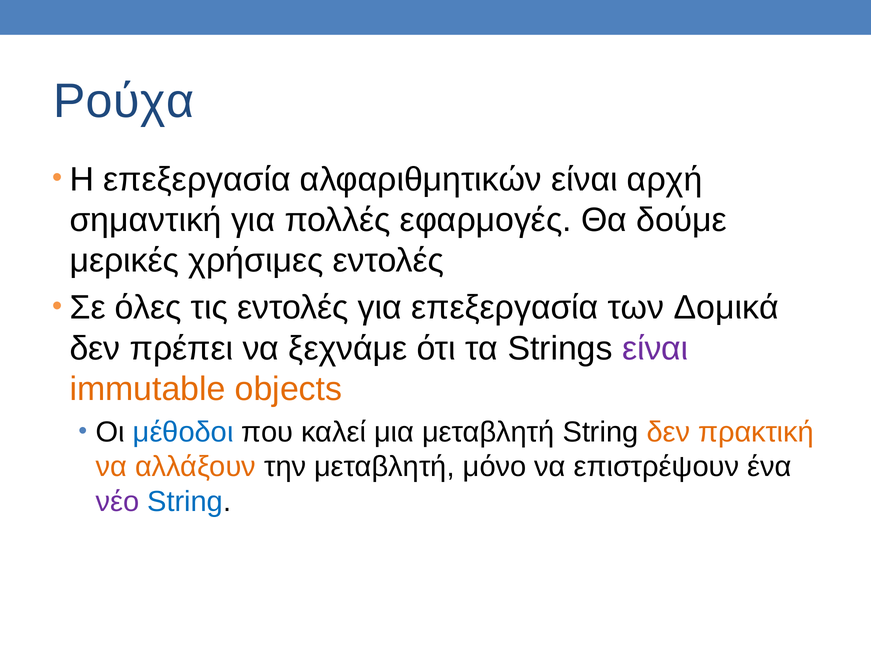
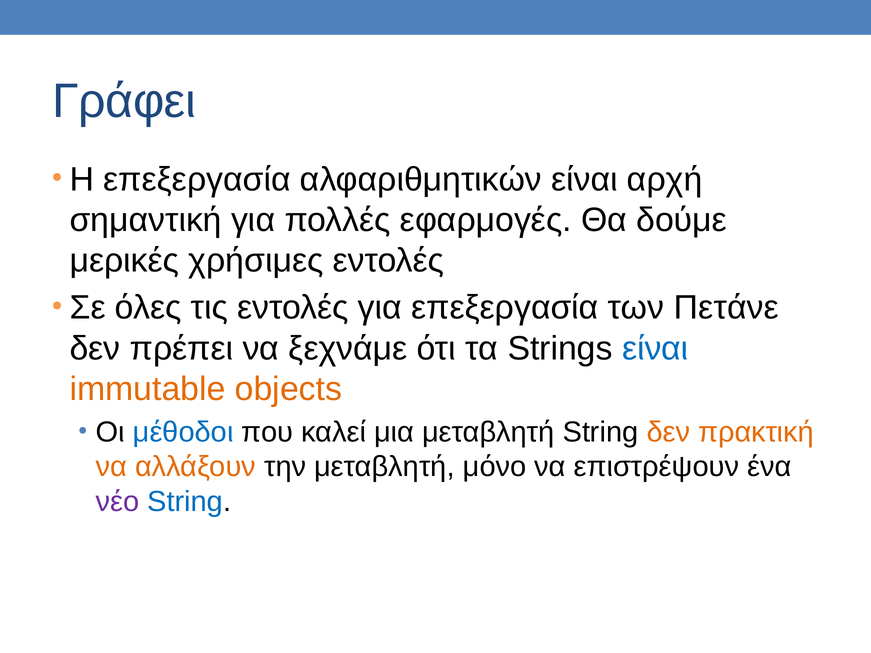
Ρούχα: Ρούχα -> Γράφει
Δομικά: Δομικά -> Πετάνε
είναι at (655, 348) colour: purple -> blue
